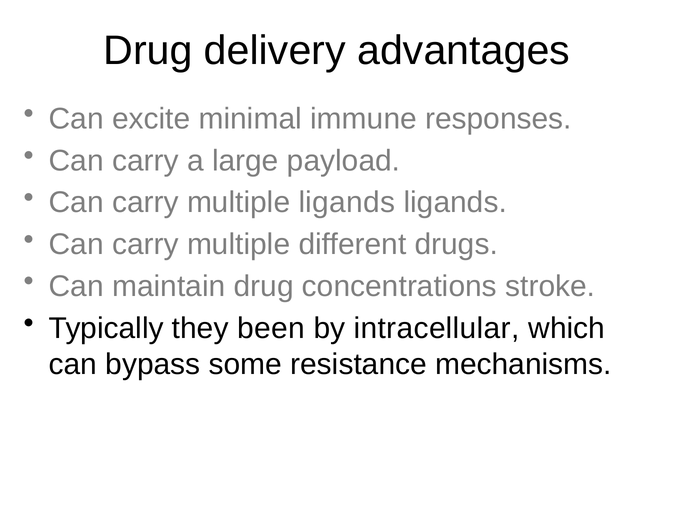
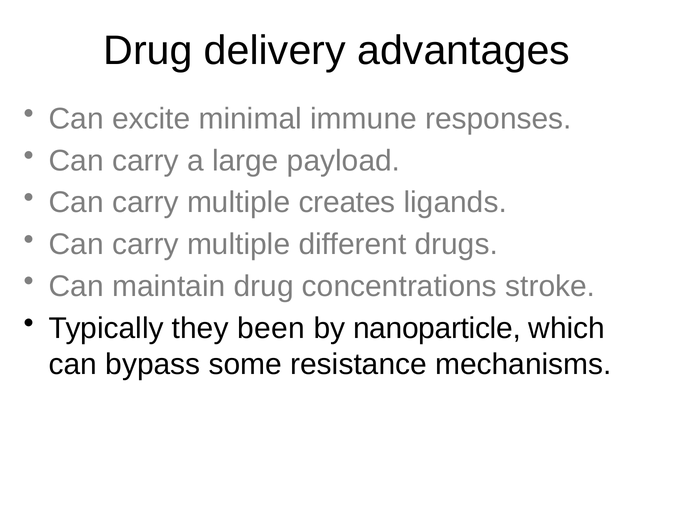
multiple ligands: ligands -> creates
intracellular: intracellular -> nanoparticle
